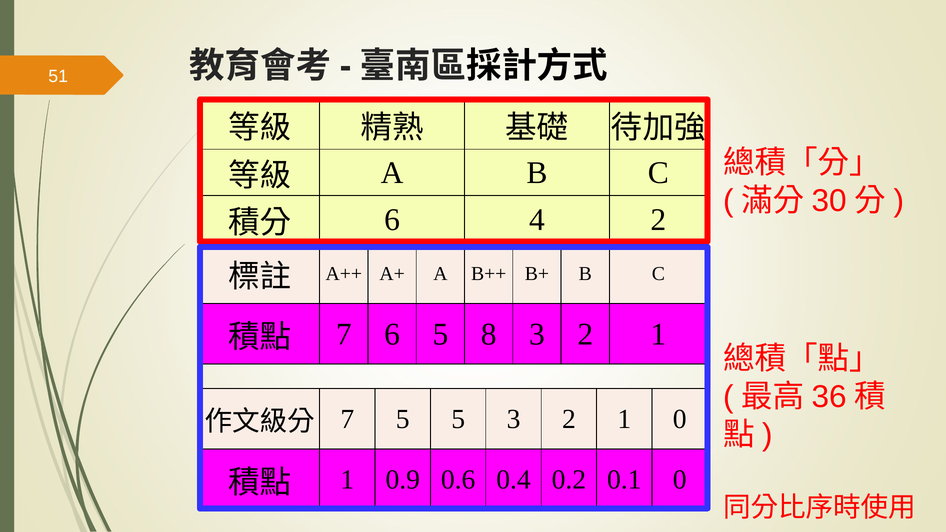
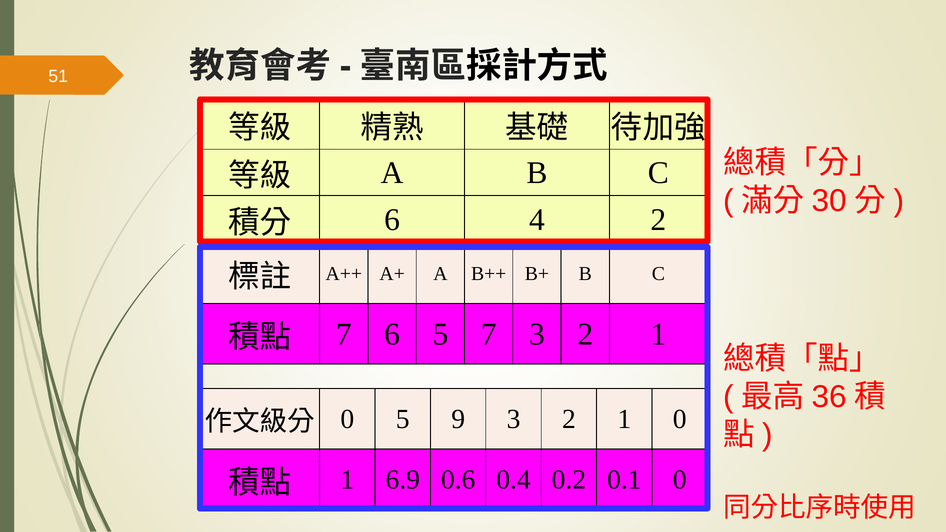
5 8: 8 -> 7
7 at (347, 419): 7 -> 0
5 5: 5 -> 9
0.9: 0.9 -> 6.9
